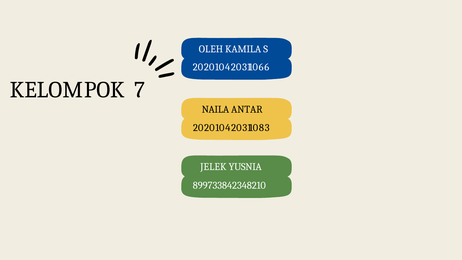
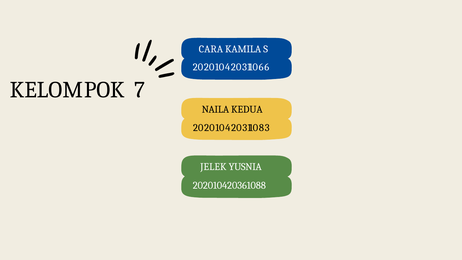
OLEH: OLEH -> CARA
ANTAR: ANTAR -> KEDUA
899733842348210: 899733842348210 -> 202010420361088
